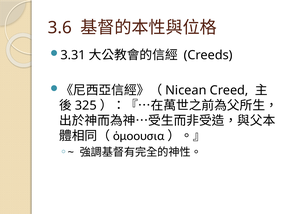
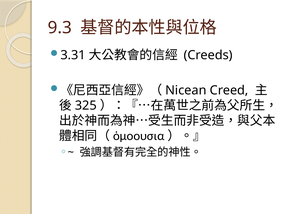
3.6: 3.6 -> 9.3
